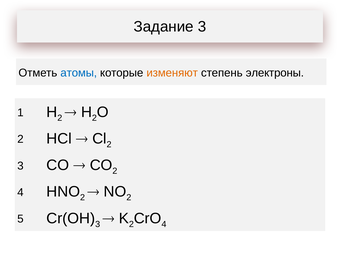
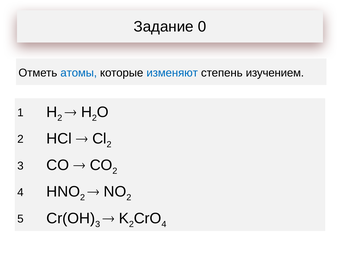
Задание 3: 3 -> 0
изменяют colour: orange -> blue
электроны: электроны -> изучением
